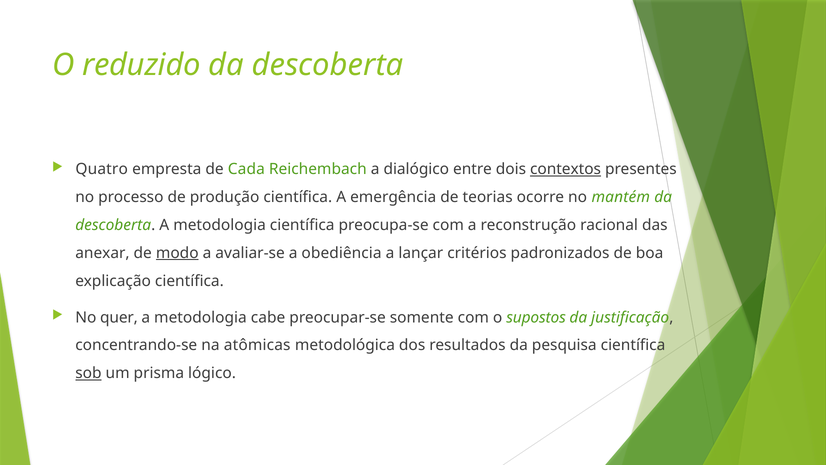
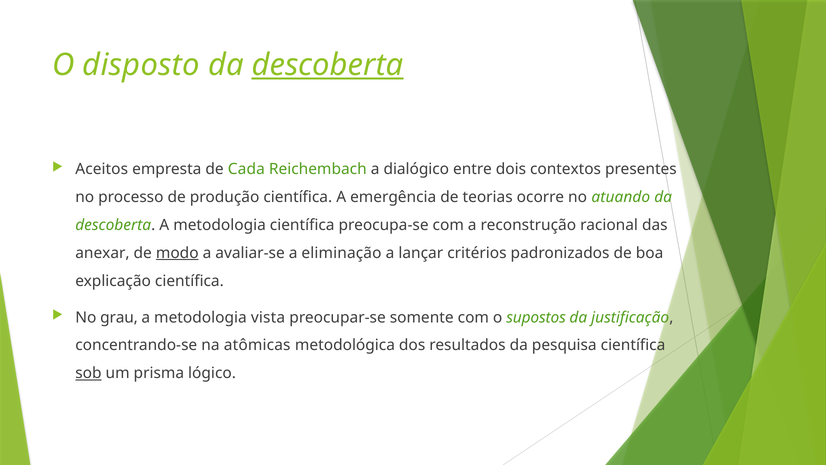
reduzido: reduzido -> disposto
descoberta at (328, 65) underline: none -> present
Quatro: Quatro -> Aceitos
contextos underline: present -> none
mantém: mantém -> atuando
obediência: obediência -> eliminação
quer: quer -> grau
cabe: cabe -> vista
